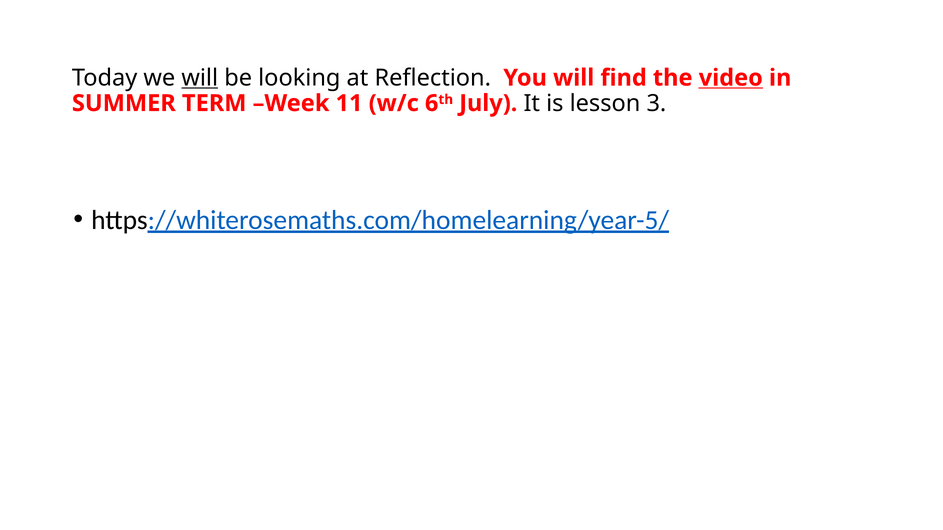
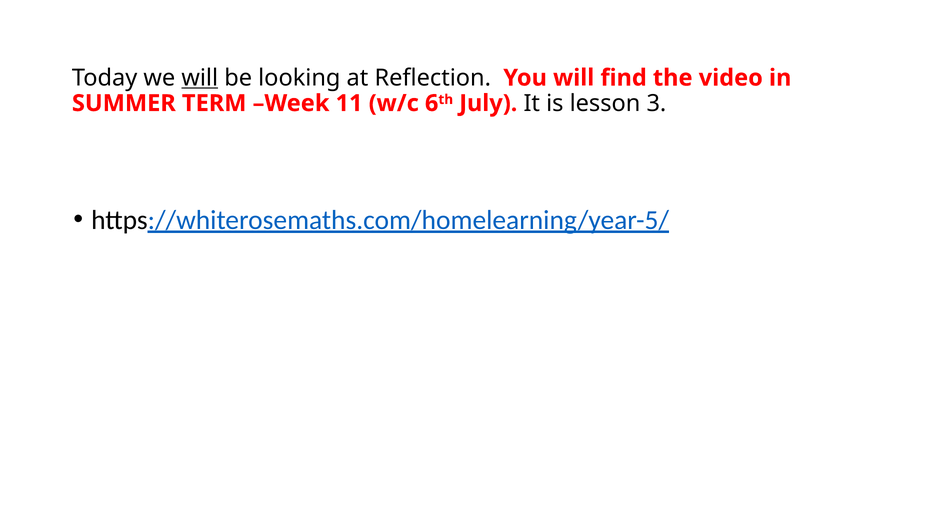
video underline: present -> none
